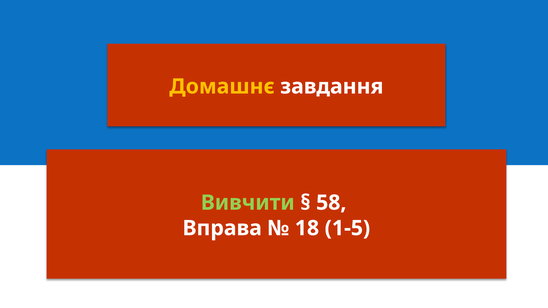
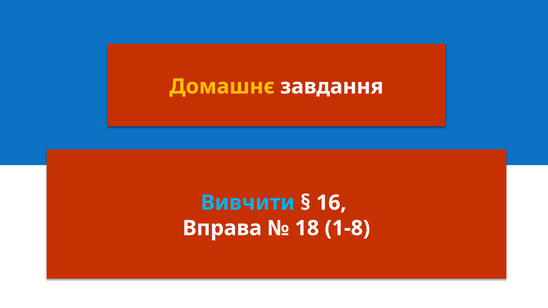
Вивчити colour: light green -> light blue
58: 58 -> 16
1-5: 1-5 -> 1-8
